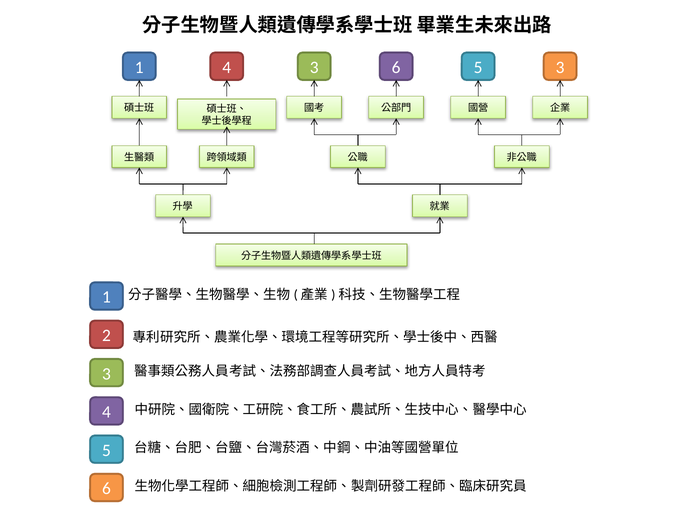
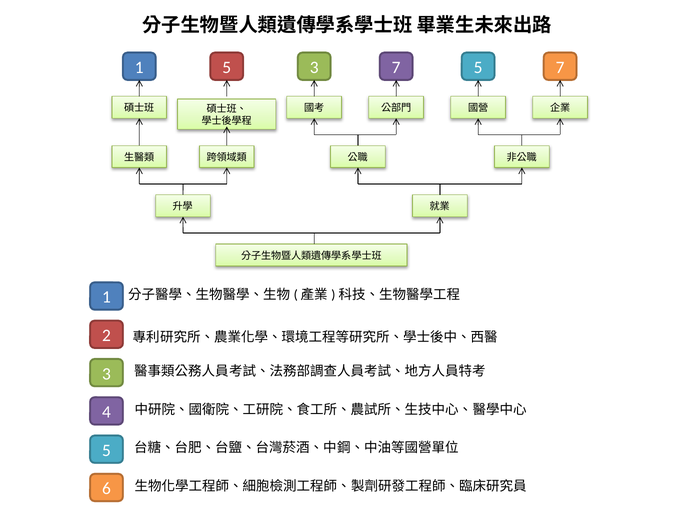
1 4: 4 -> 5
3 6: 6 -> 7
5 3: 3 -> 7
